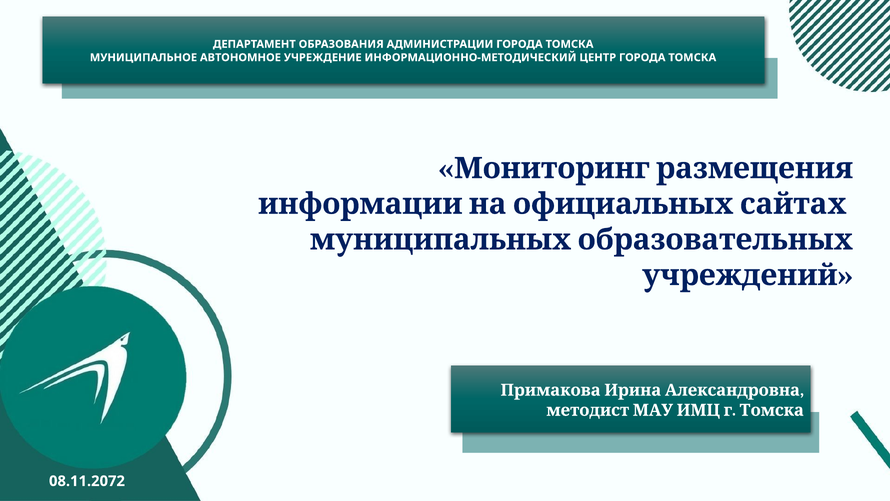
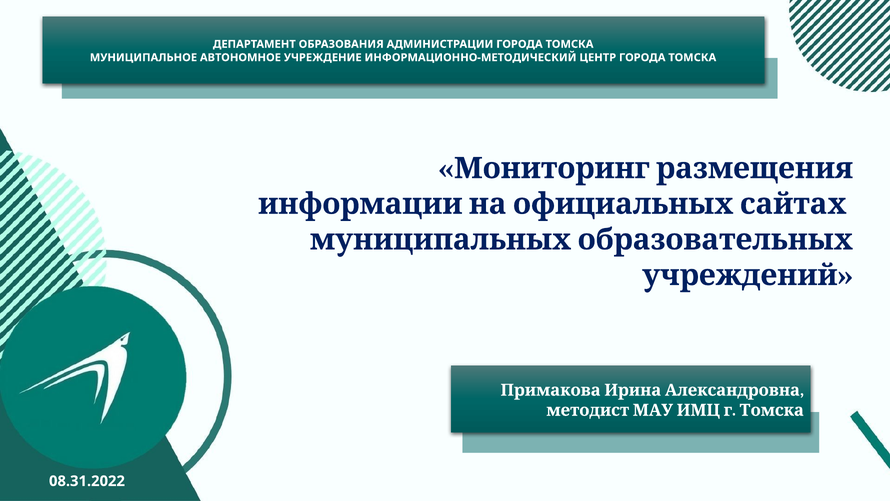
08.11.2072: 08.11.2072 -> 08.31.2022
